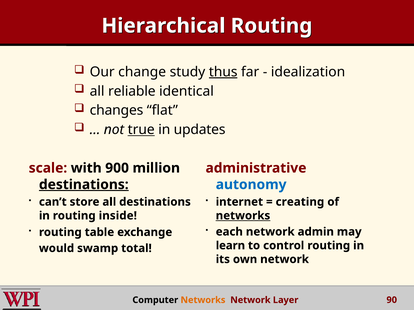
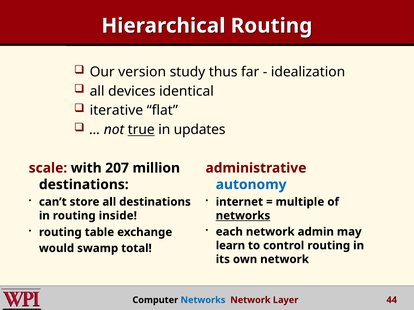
change: change -> version
thus underline: present -> none
reliable: reliable -> devices
changes: changes -> iterative
900: 900 -> 207
destinations at (84, 185) underline: present -> none
creating: creating -> multiple
Networks at (203, 300) colour: orange -> blue
90: 90 -> 44
